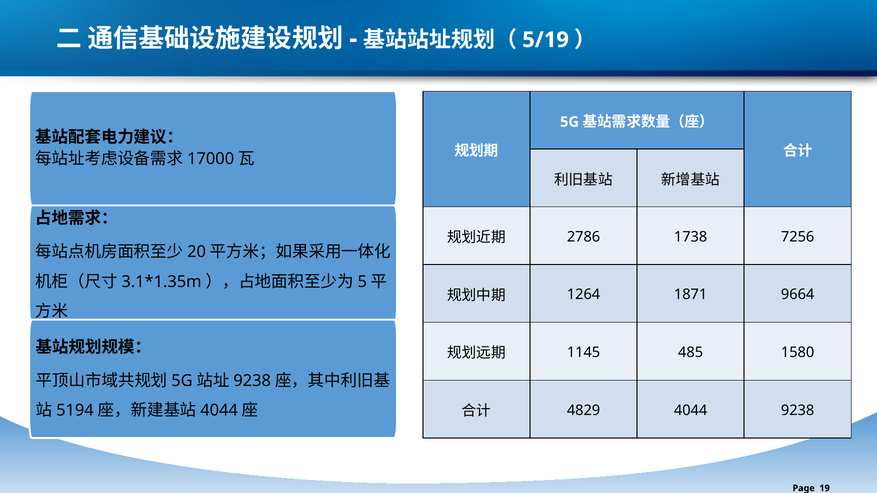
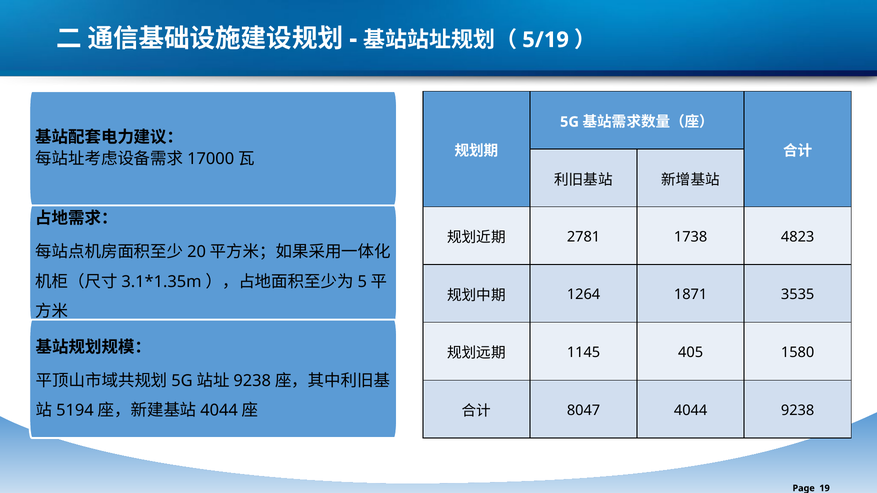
2786: 2786 -> 2781
7256: 7256 -> 4823
9664: 9664 -> 3535
485: 485 -> 405
4829: 4829 -> 8047
